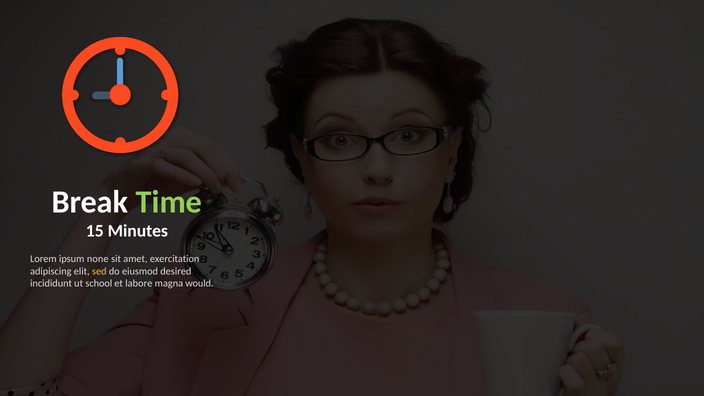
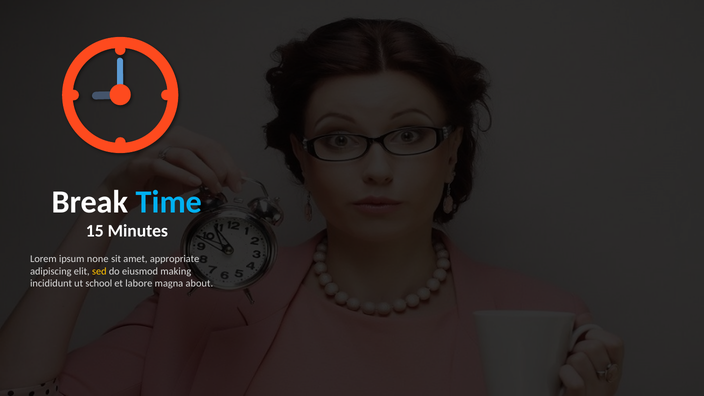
Time colour: light green -> light blue
exercitation: exercitation -> appropriate
desired: desired -> making
would: would -> about
